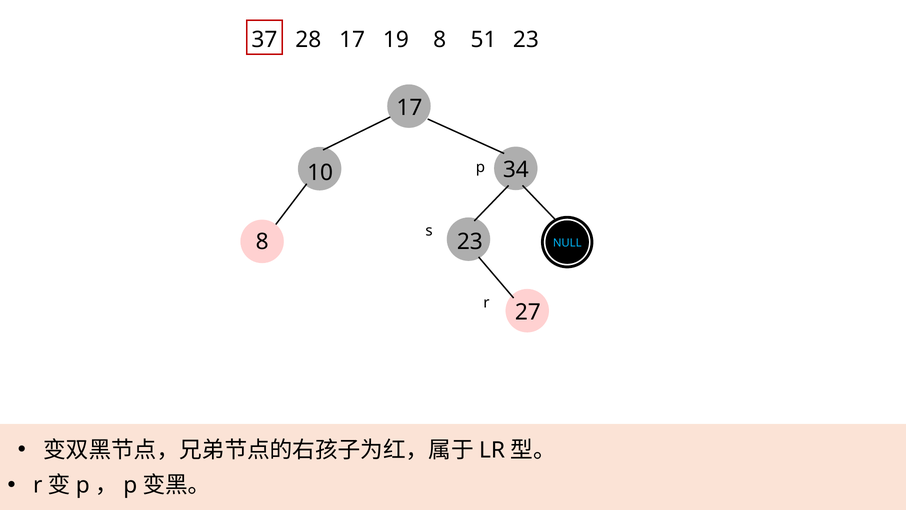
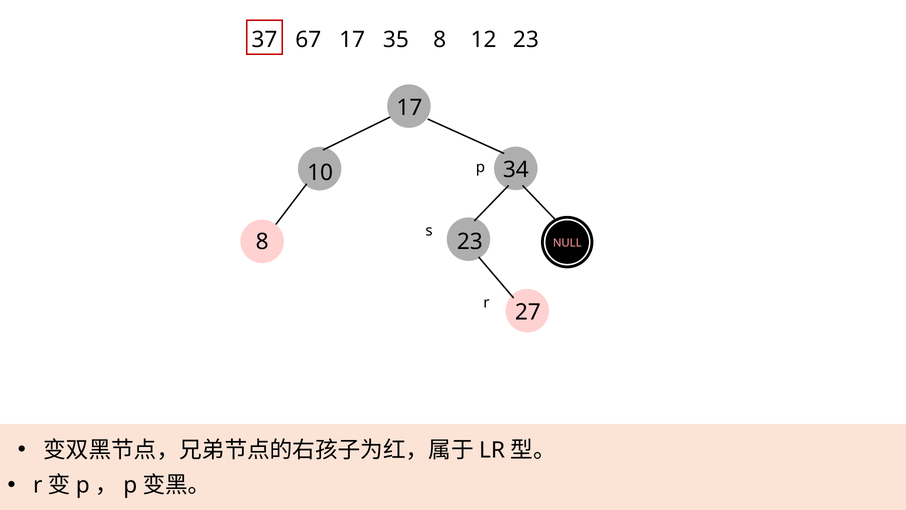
28: 28 -> 67
19: 19 -> 35
51: 51 -> 12
NULL colour: light blue -> pink
